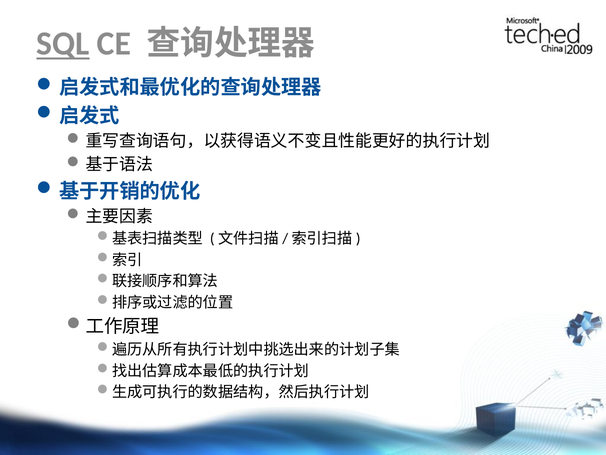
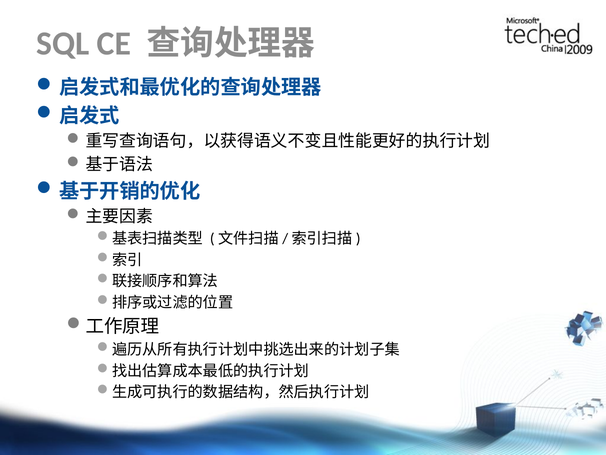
SQL underline: present -> none
